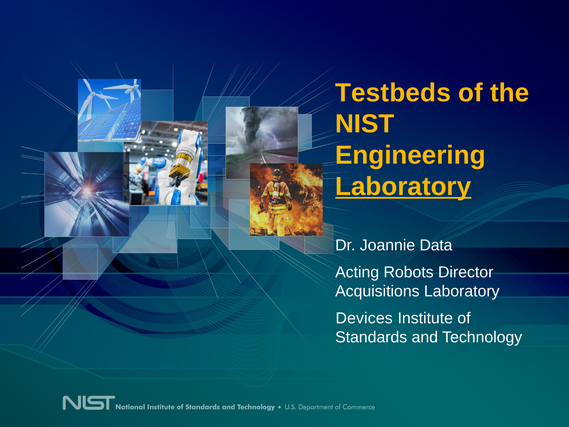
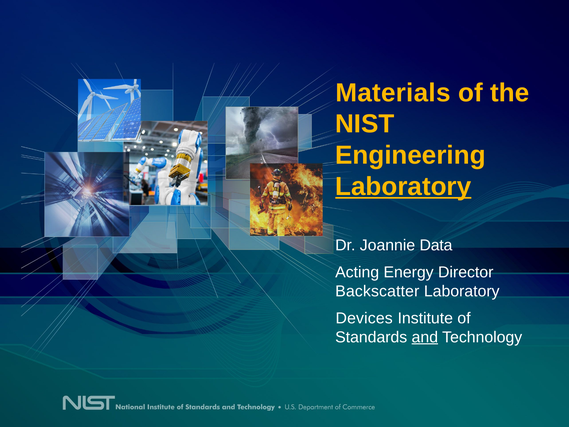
Testbeds: Testbeds -> Materials
Robots: Robots -> Energy
Acquisitions: Acquisitions -> Backscatter
and underline: none -> present
